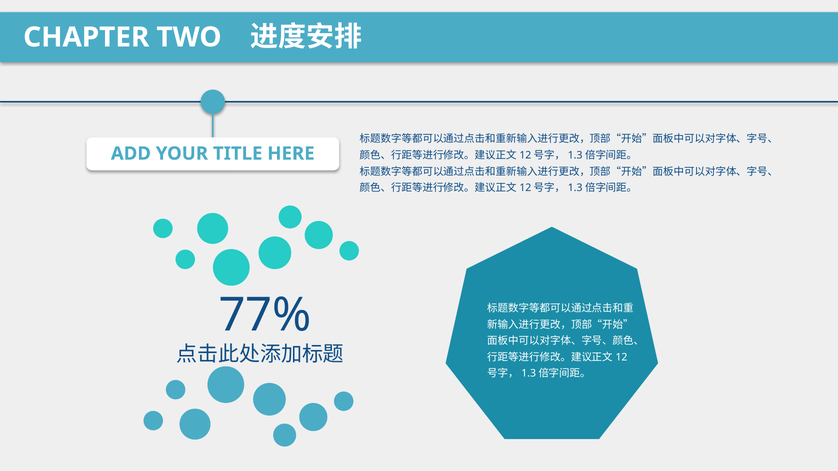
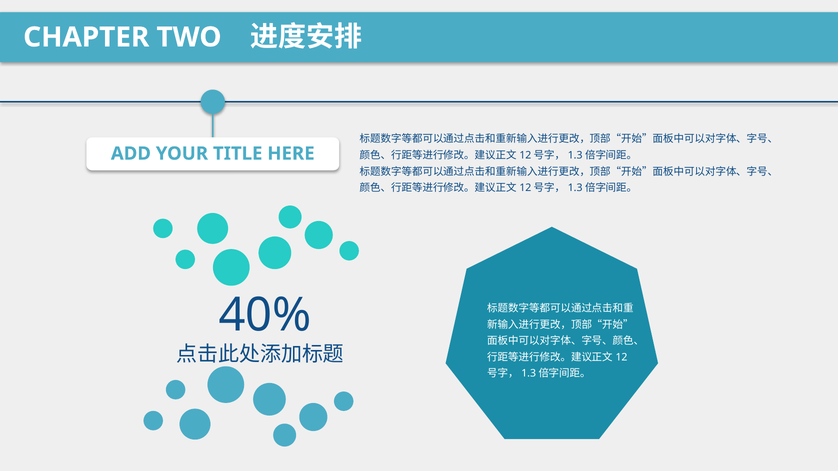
77%: 77% -> 40%
